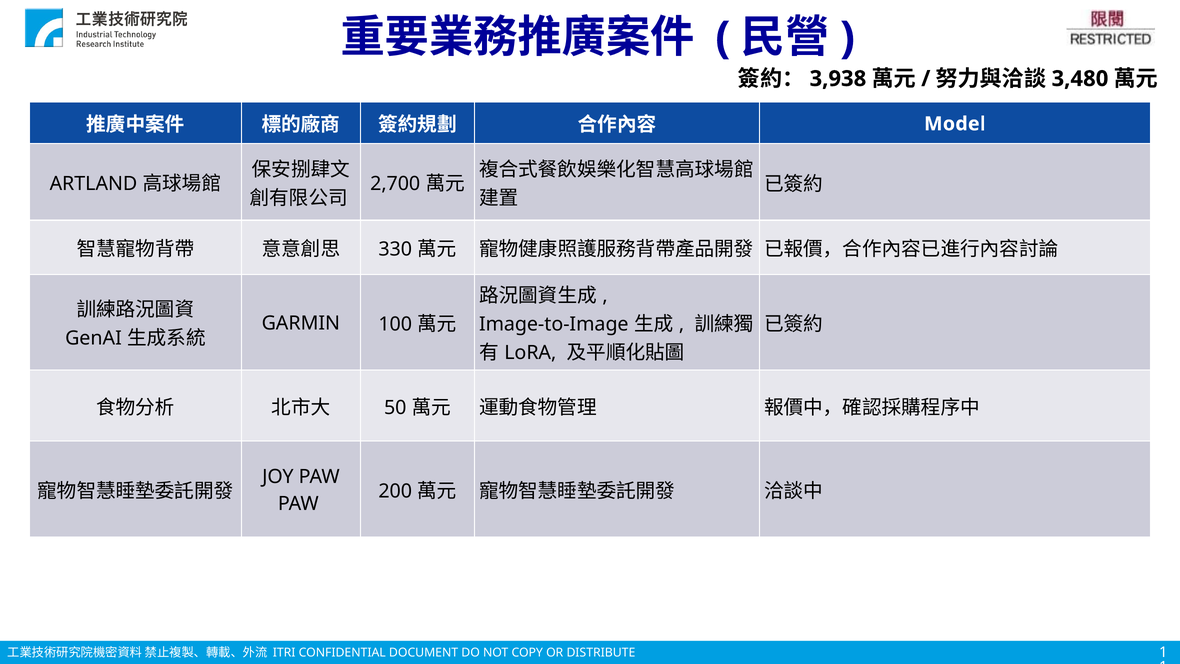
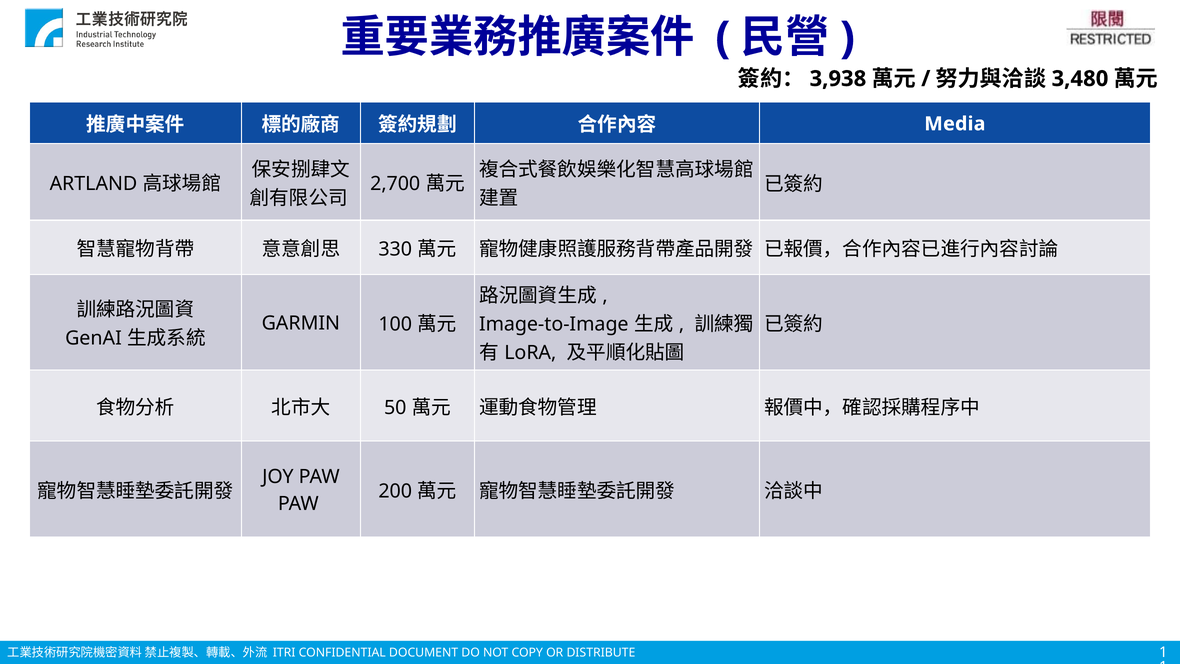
Model: Model -> Media
